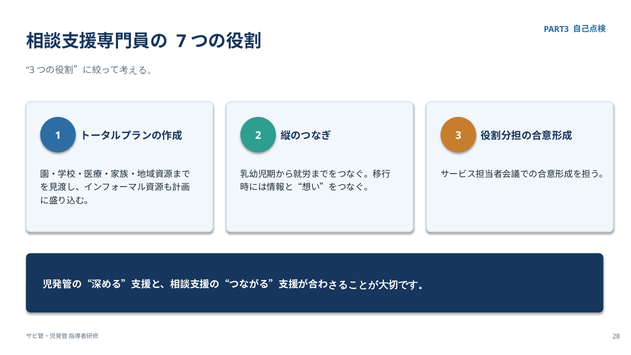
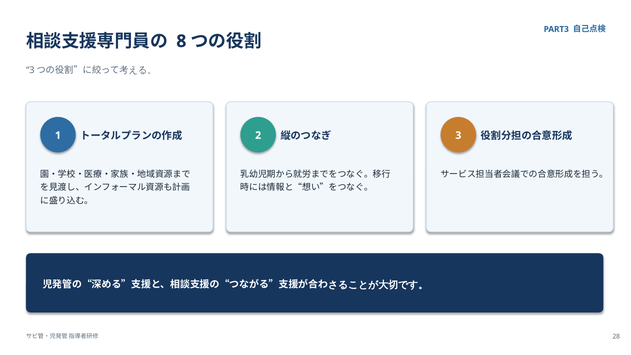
7: 7 -> 8
